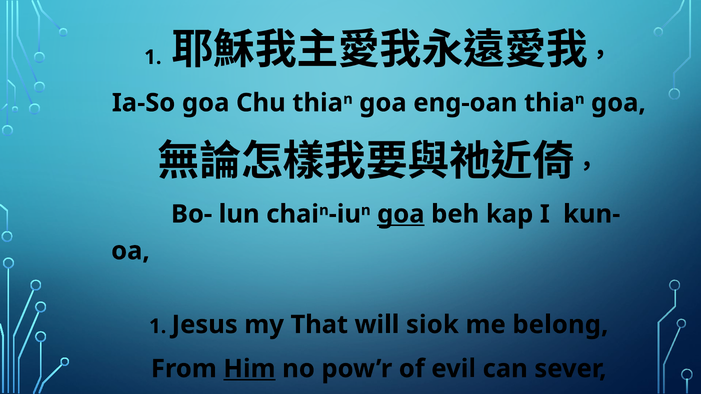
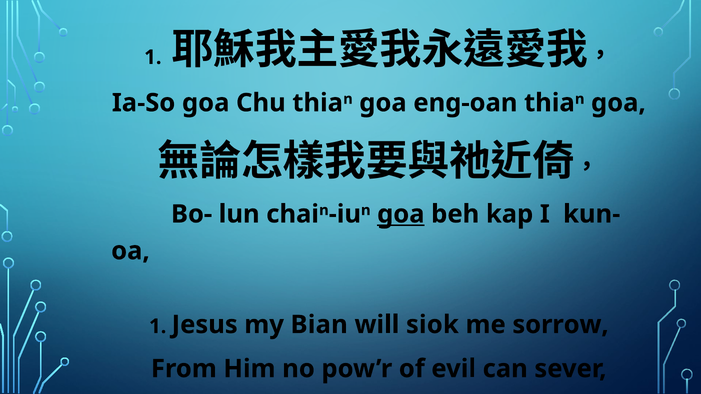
That: That -> Bian
belong: belong -> sorrow
Him underline: present -> none
